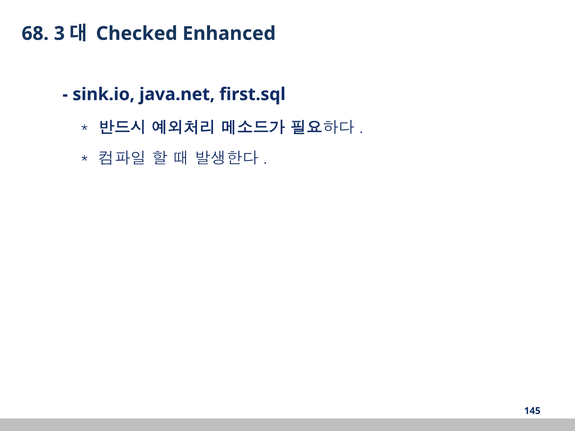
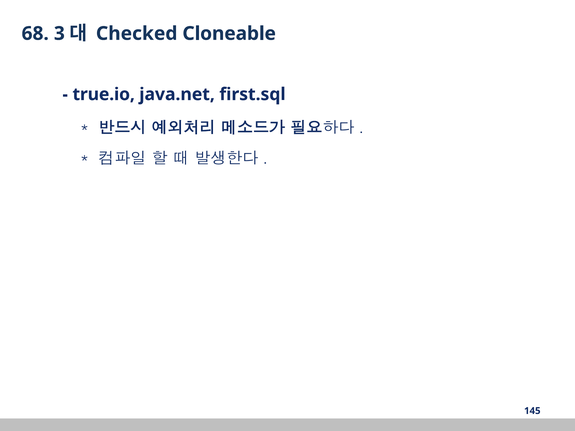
Enhanced: Enhanced -> Cloneable
sink.io: sink.io -> true.io
